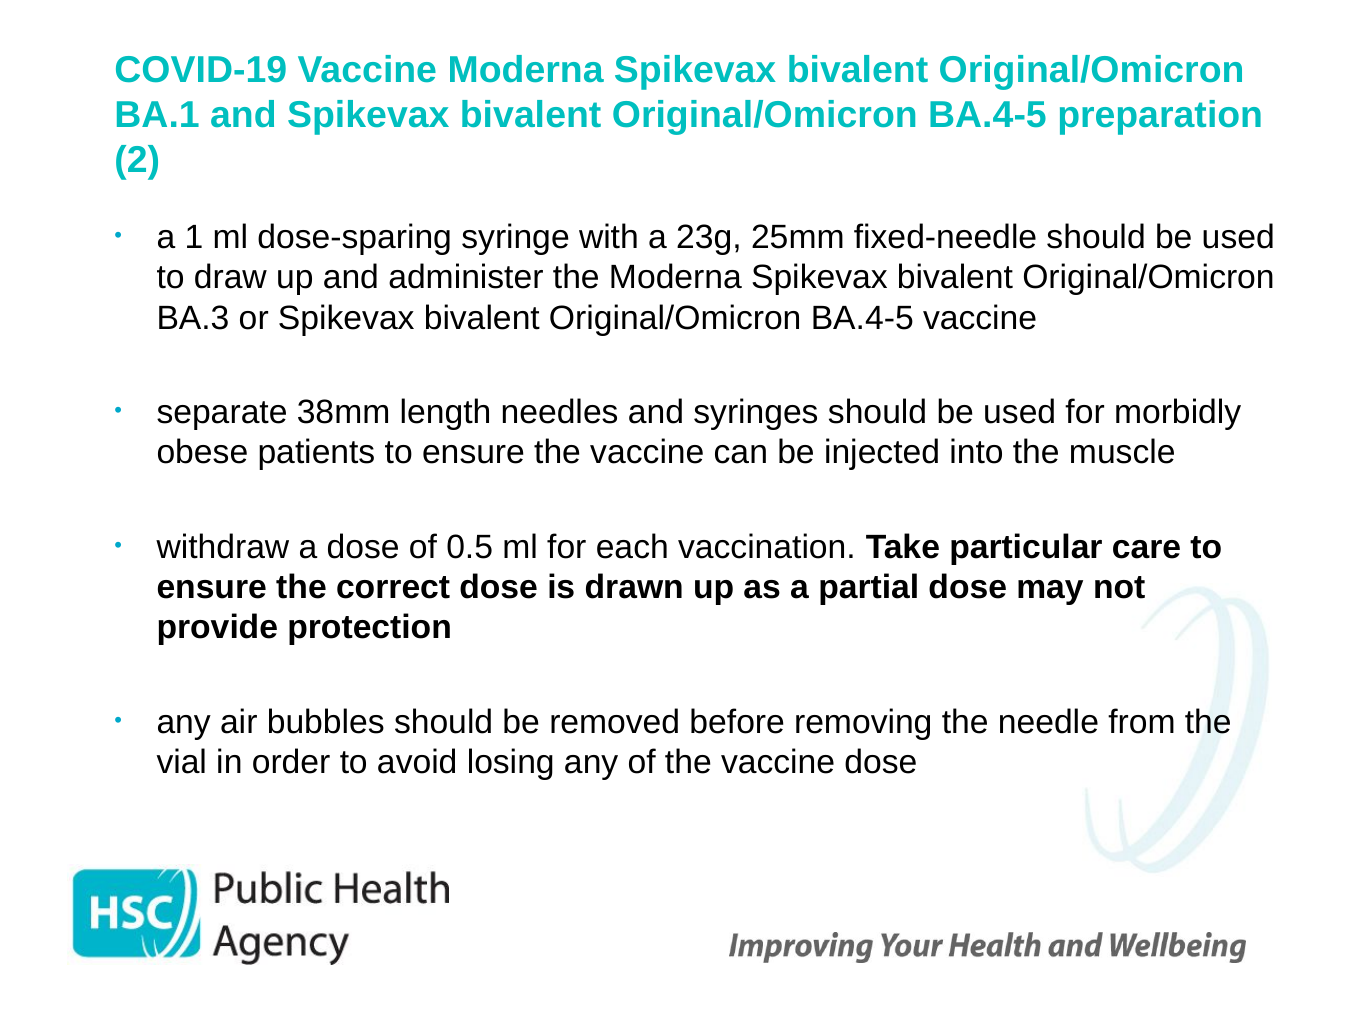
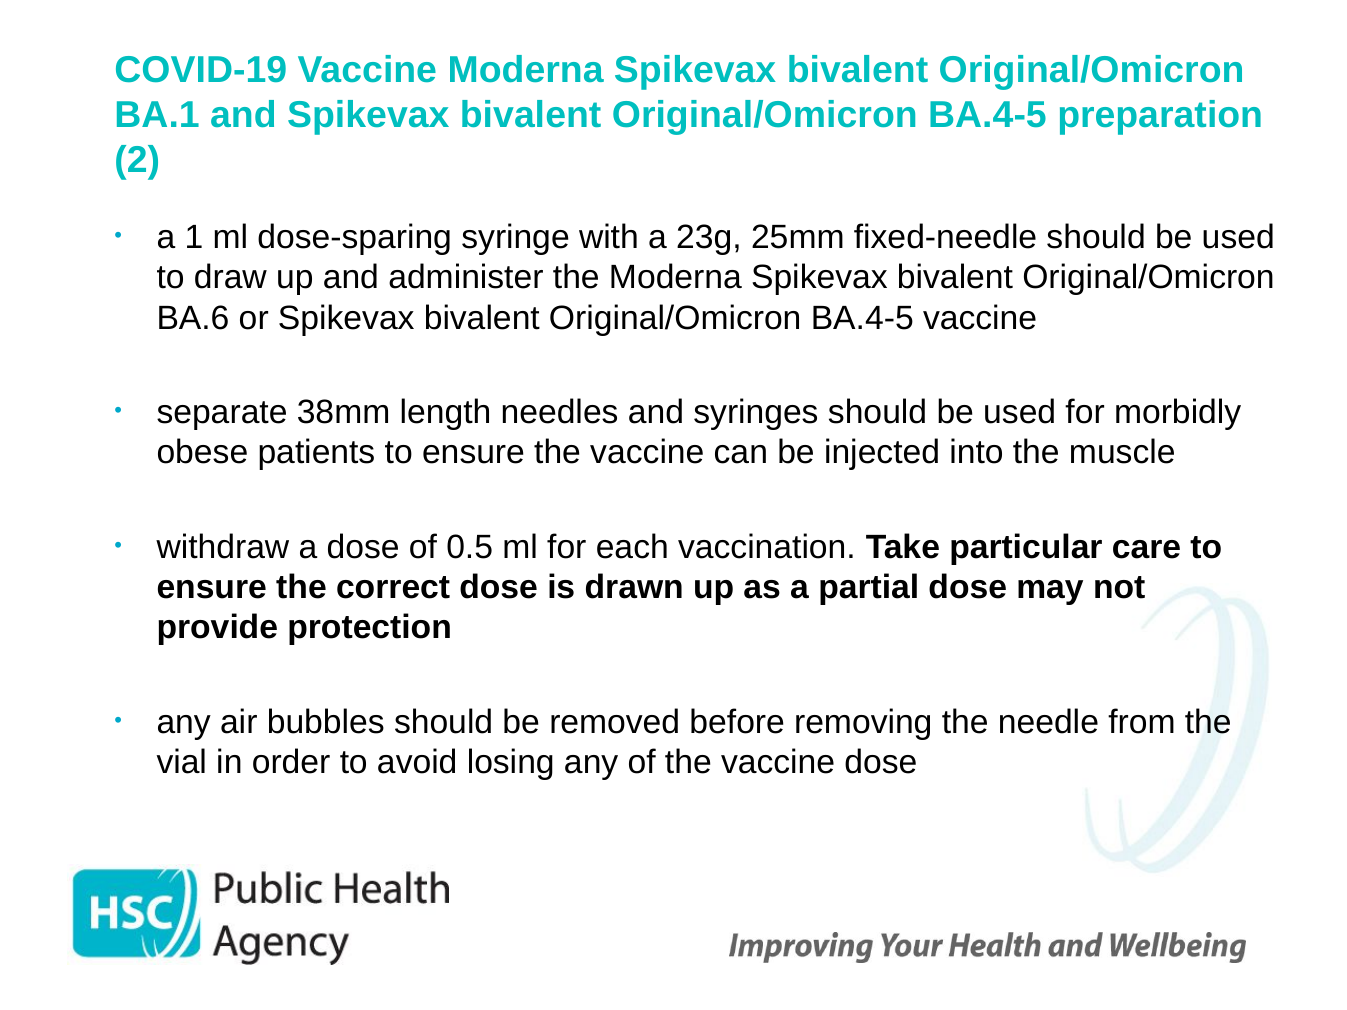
BA.3: BA.3 -> BA.6
